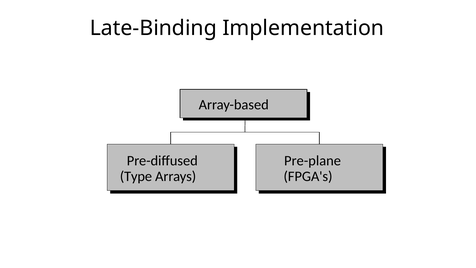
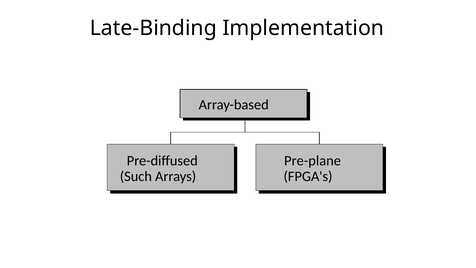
Type: Type -> Such
